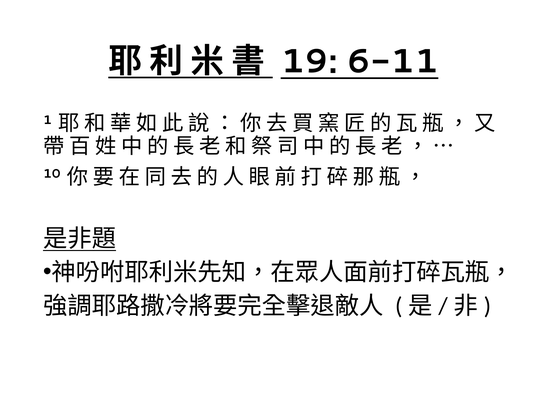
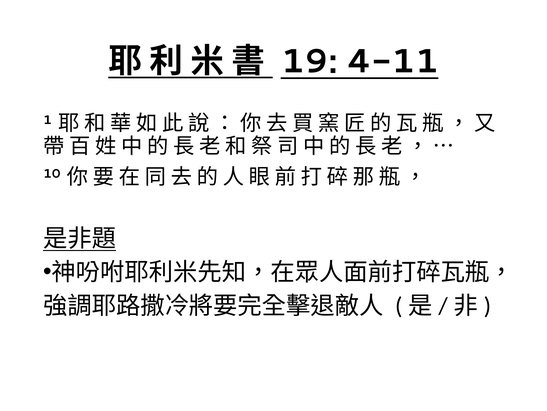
6-11: 6-11 -> 4-11
